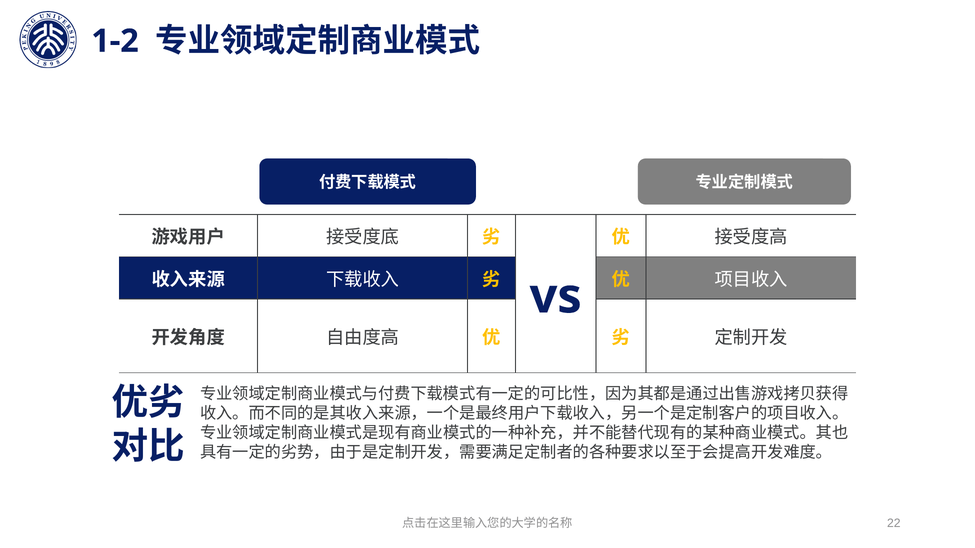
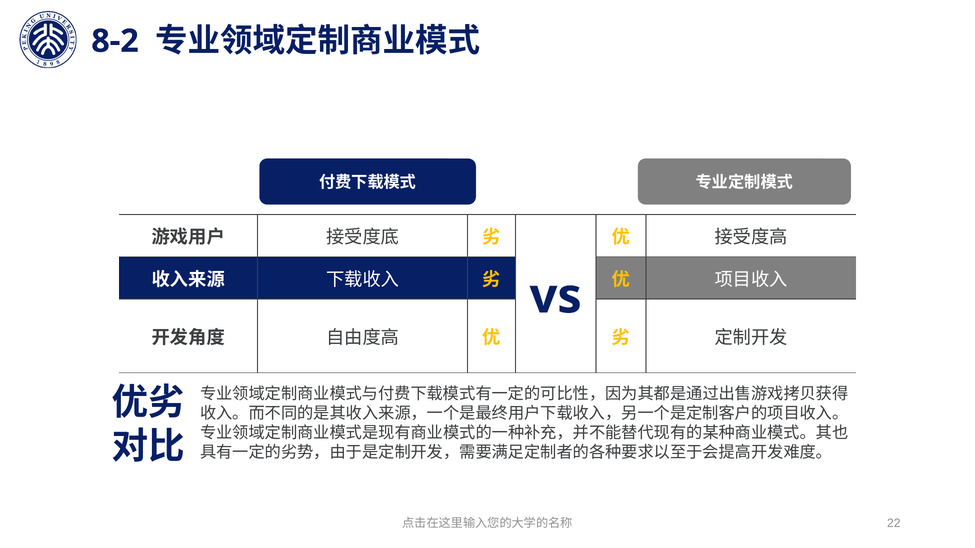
1-2: 1-2 -> 8-2
